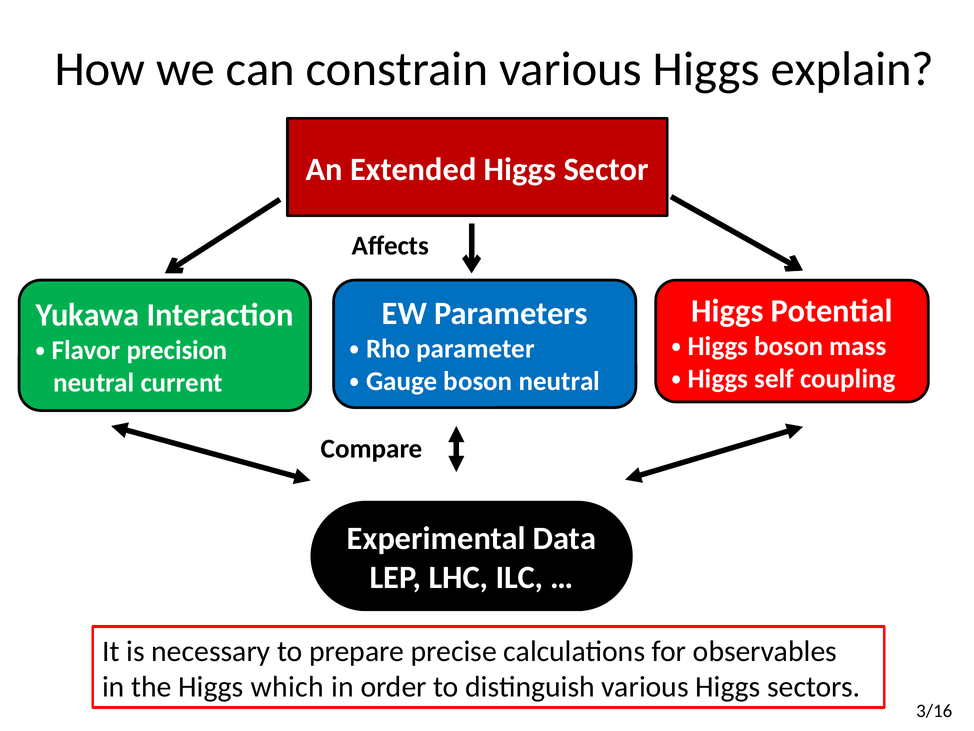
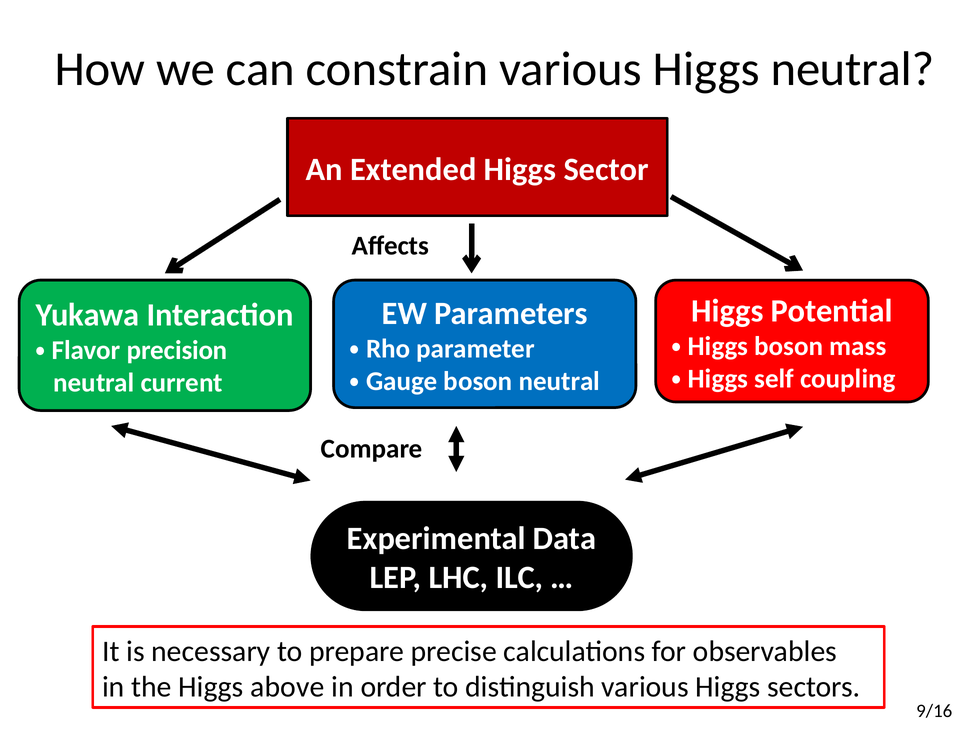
Higgs explain: explain -> neutral
which: which -> above
3/16: 3/16 -> 9/16
